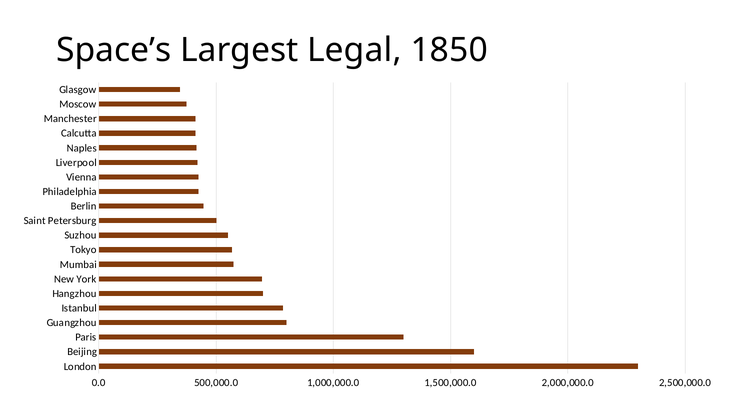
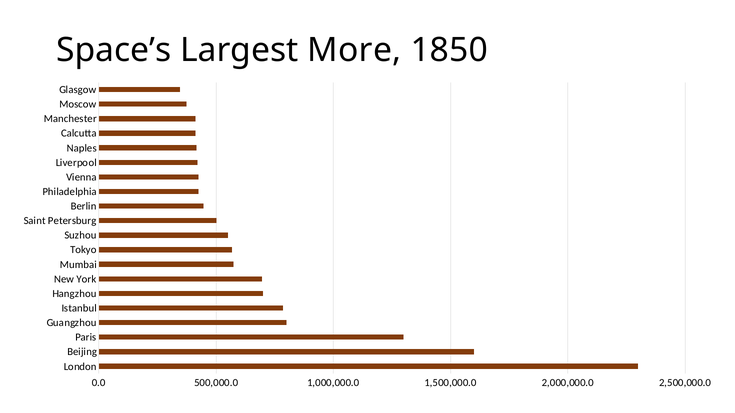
Legal: Legal -> More
